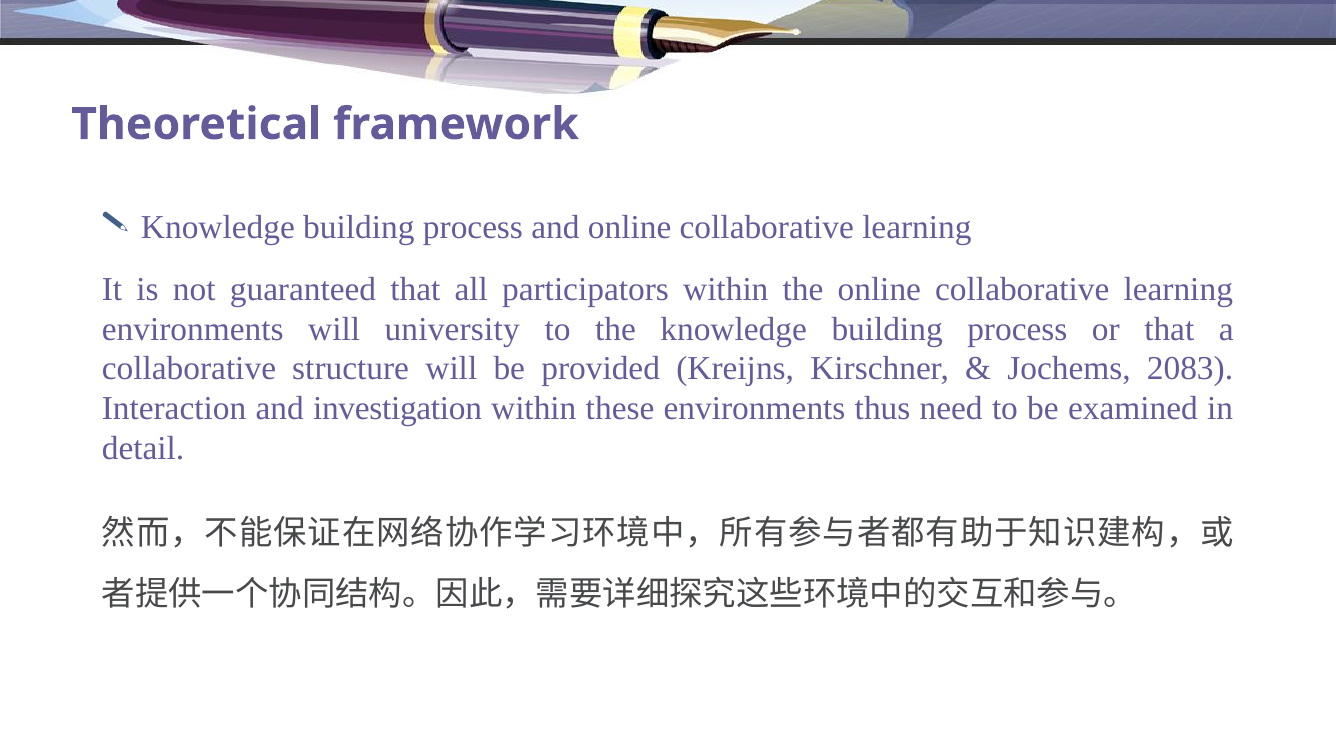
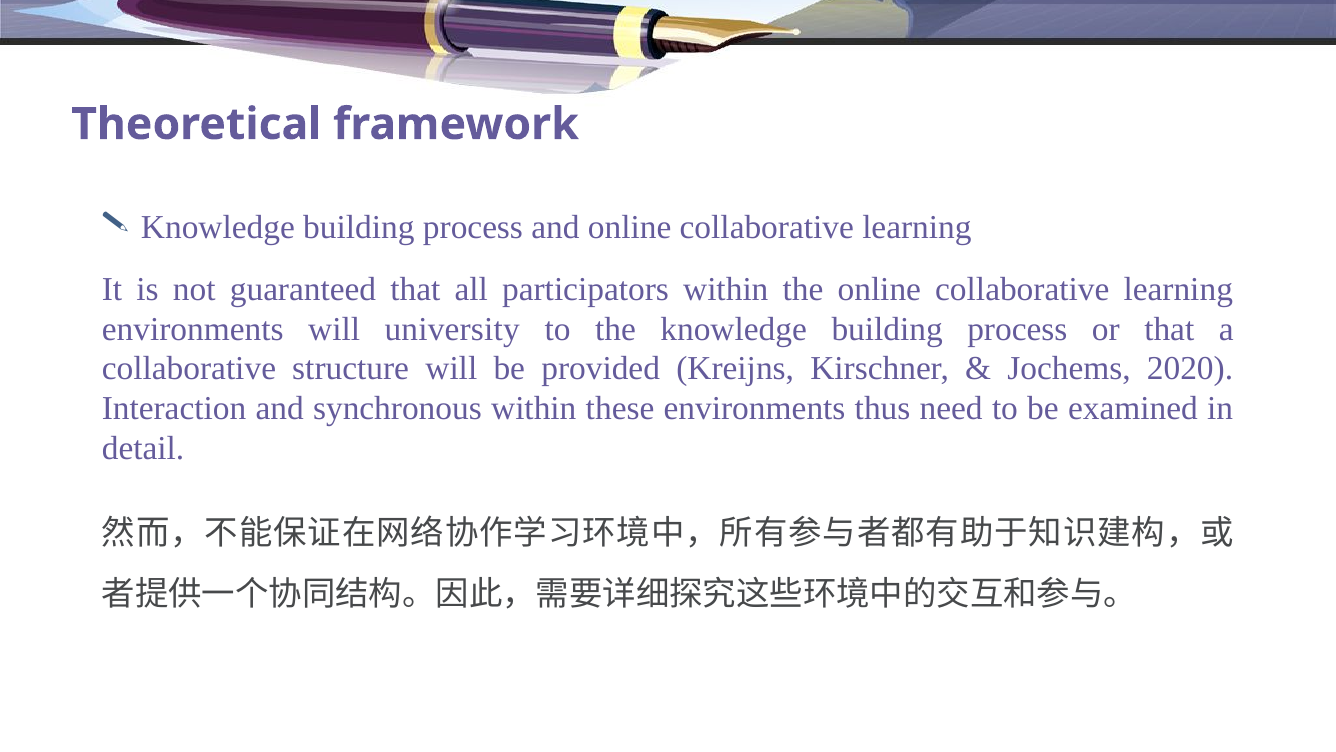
2083: 2083 -> 2020
investigation: investigation -> synchronous
